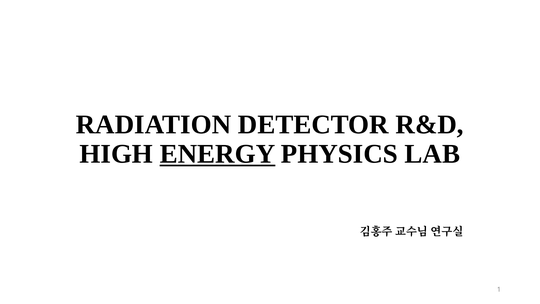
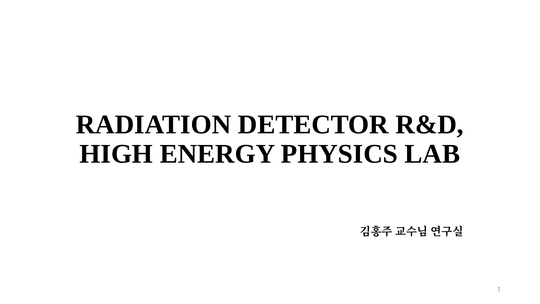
ENERGY underline: present -> none
